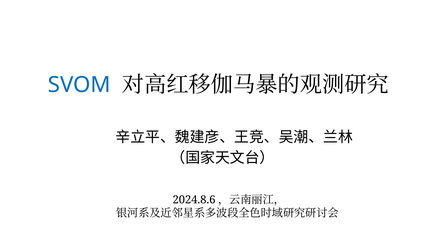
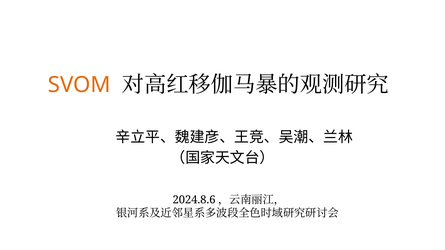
SVOM colour: blue -> orange
